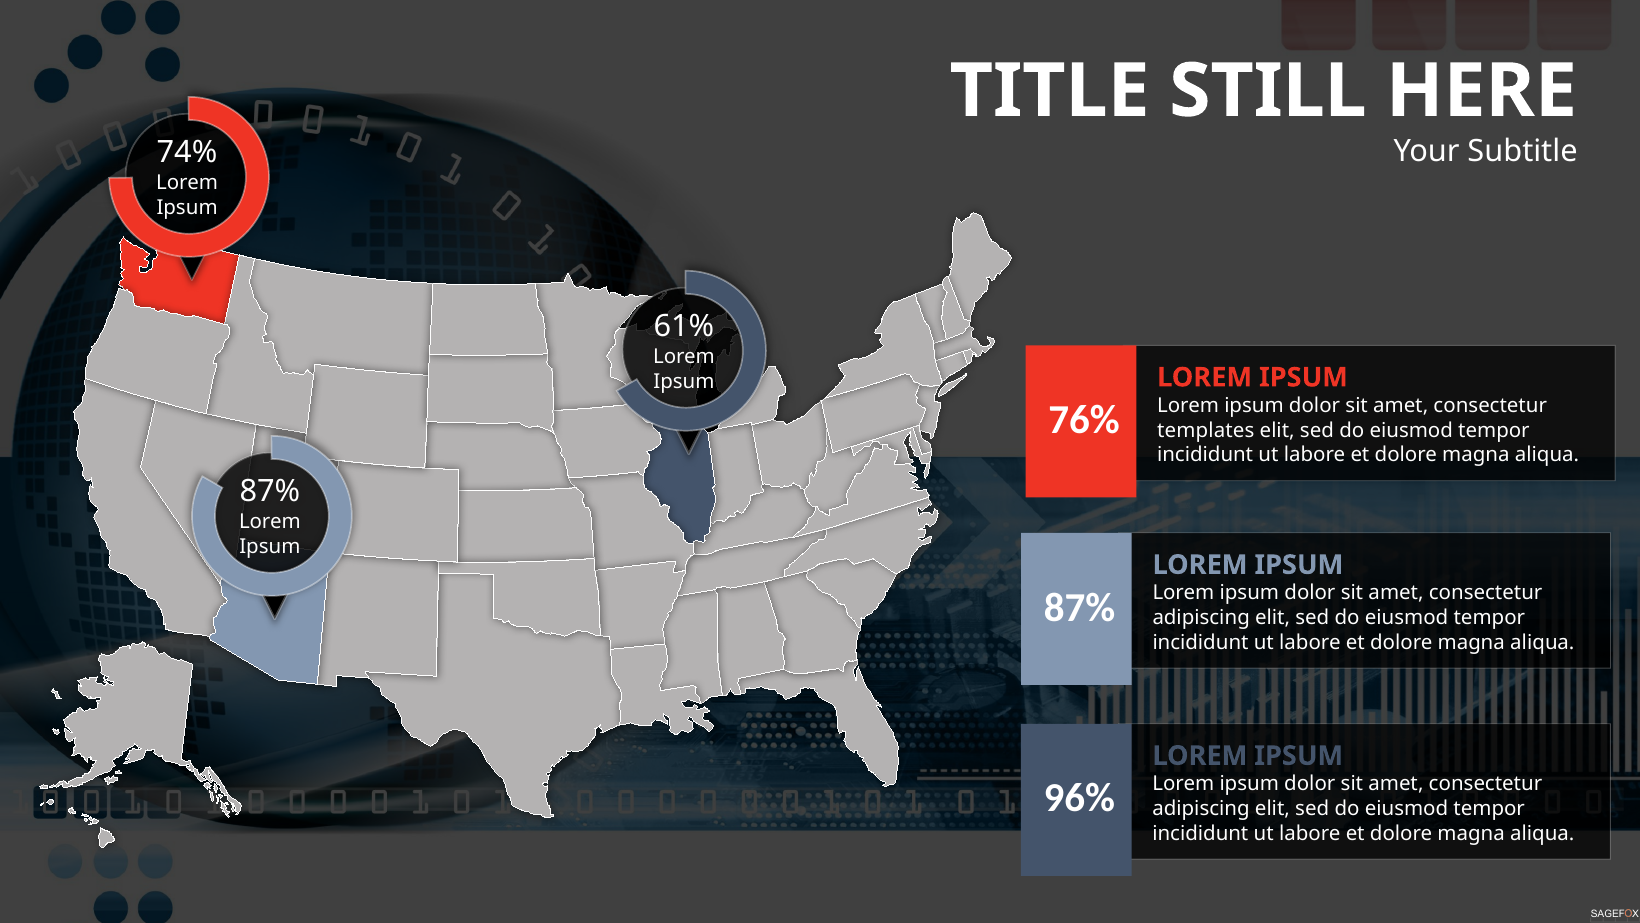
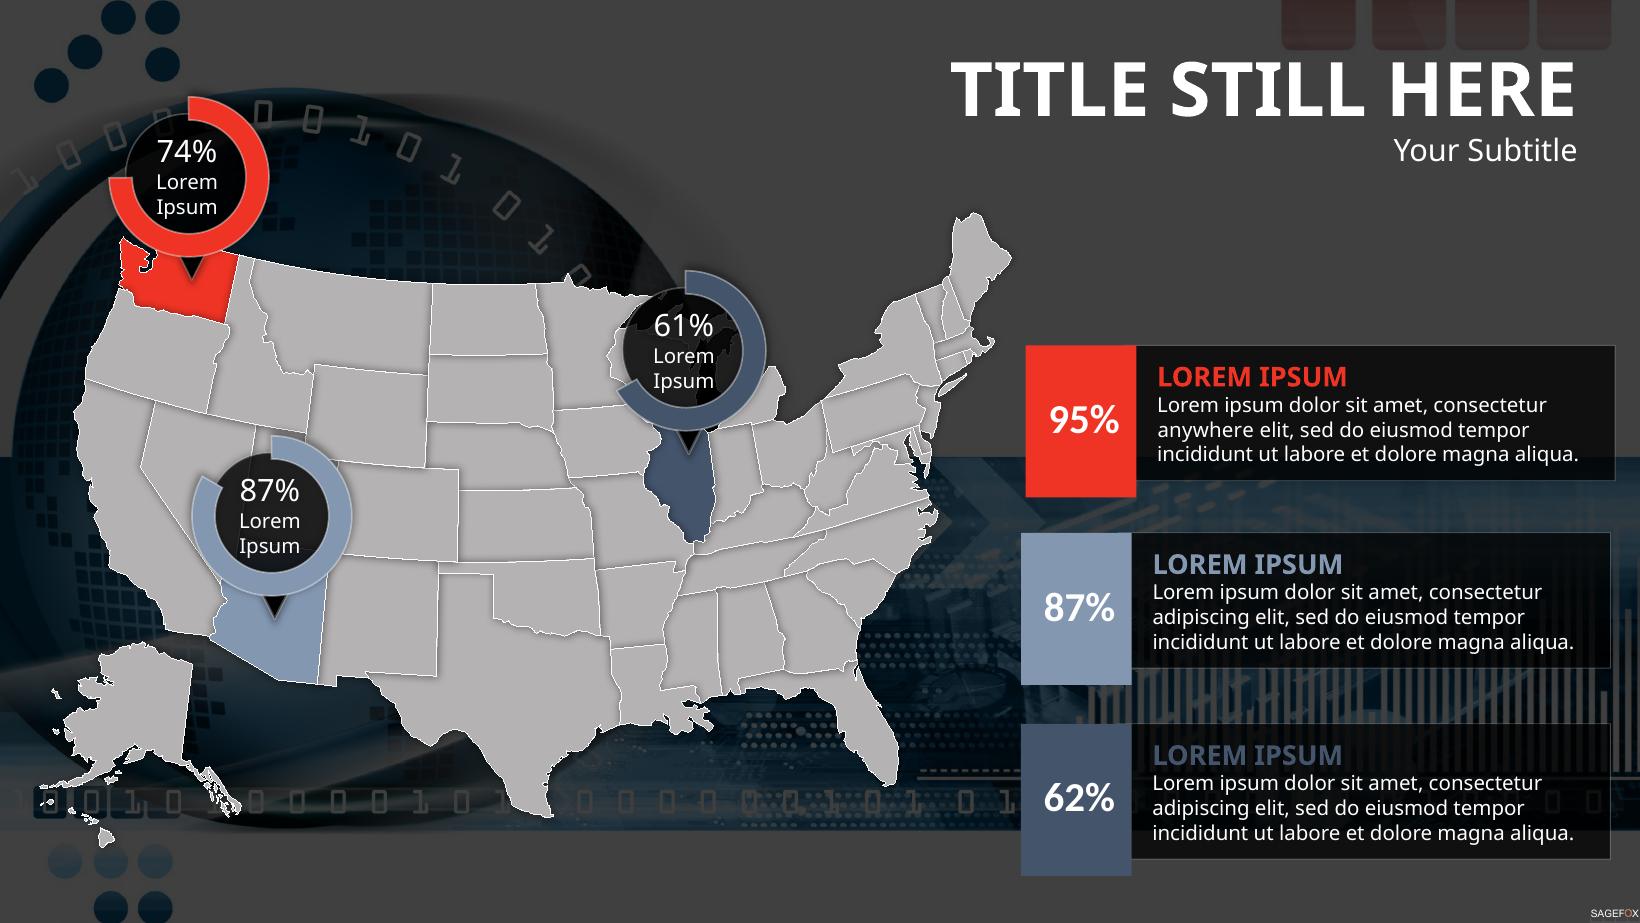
76%: 76% -> 95%
templates: templates -> anywhere
96%: 96% -> 62%
